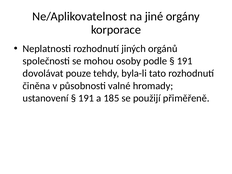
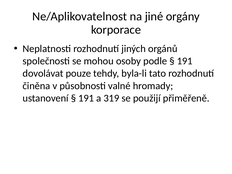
185: 185 -> 319
